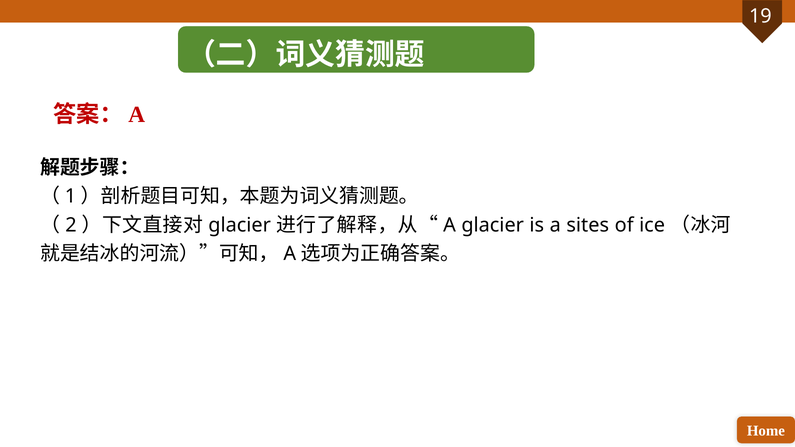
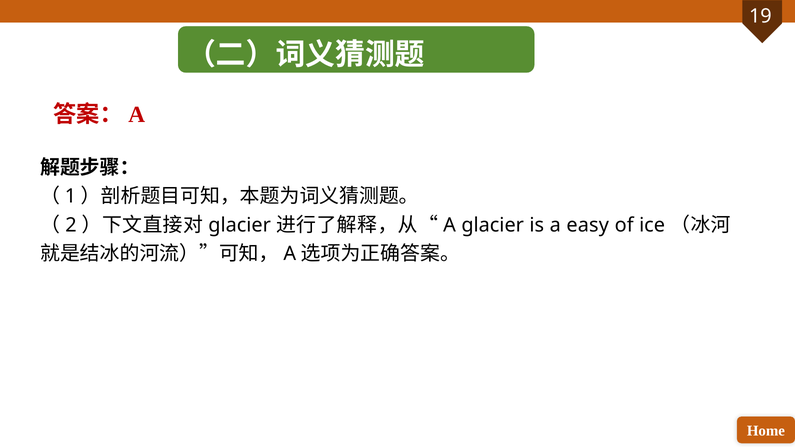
sites: sites -> easy
